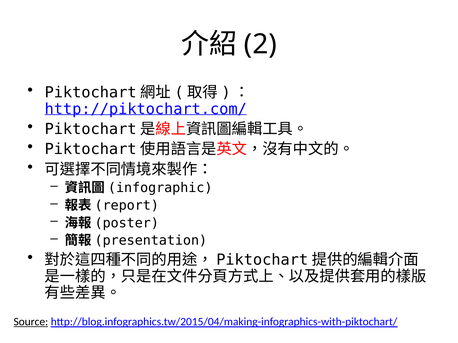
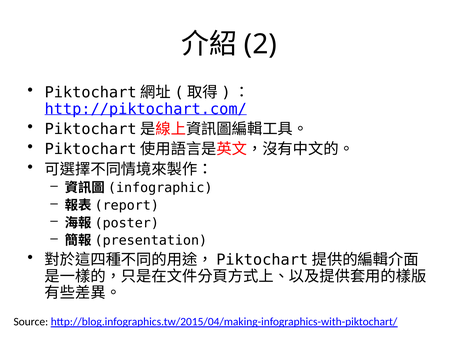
Source underline: present -> none
